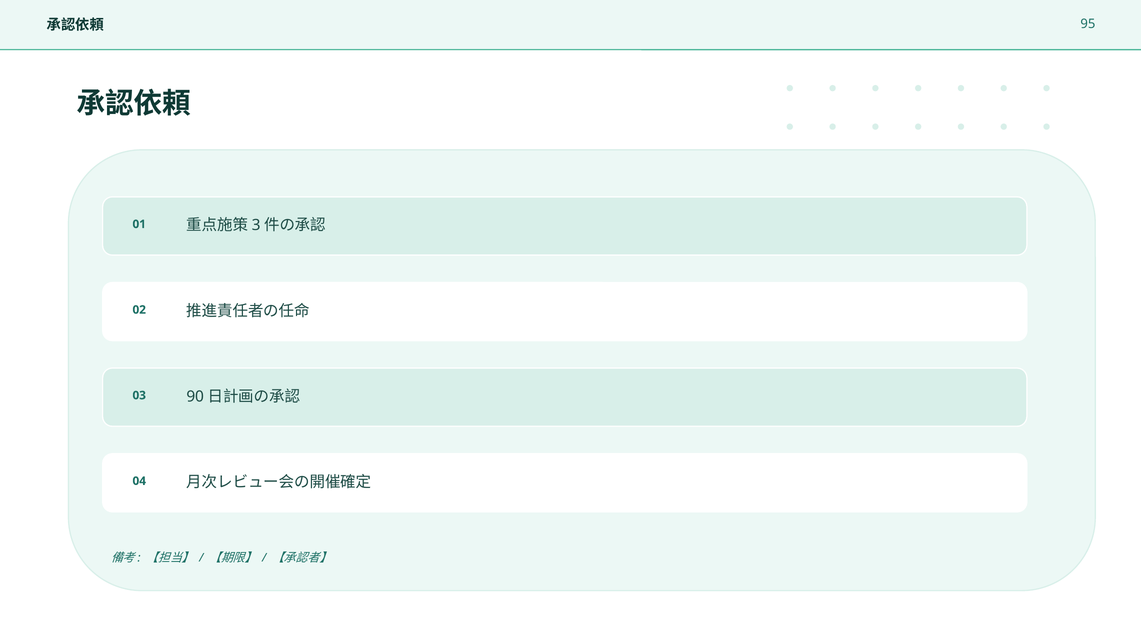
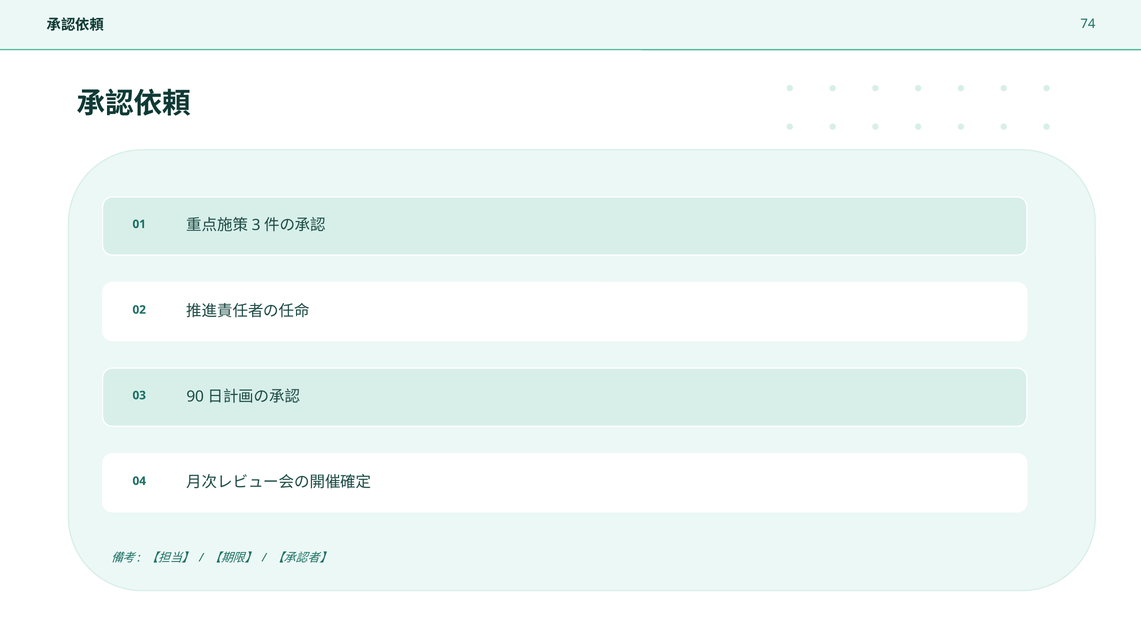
95: 95 -> 74
